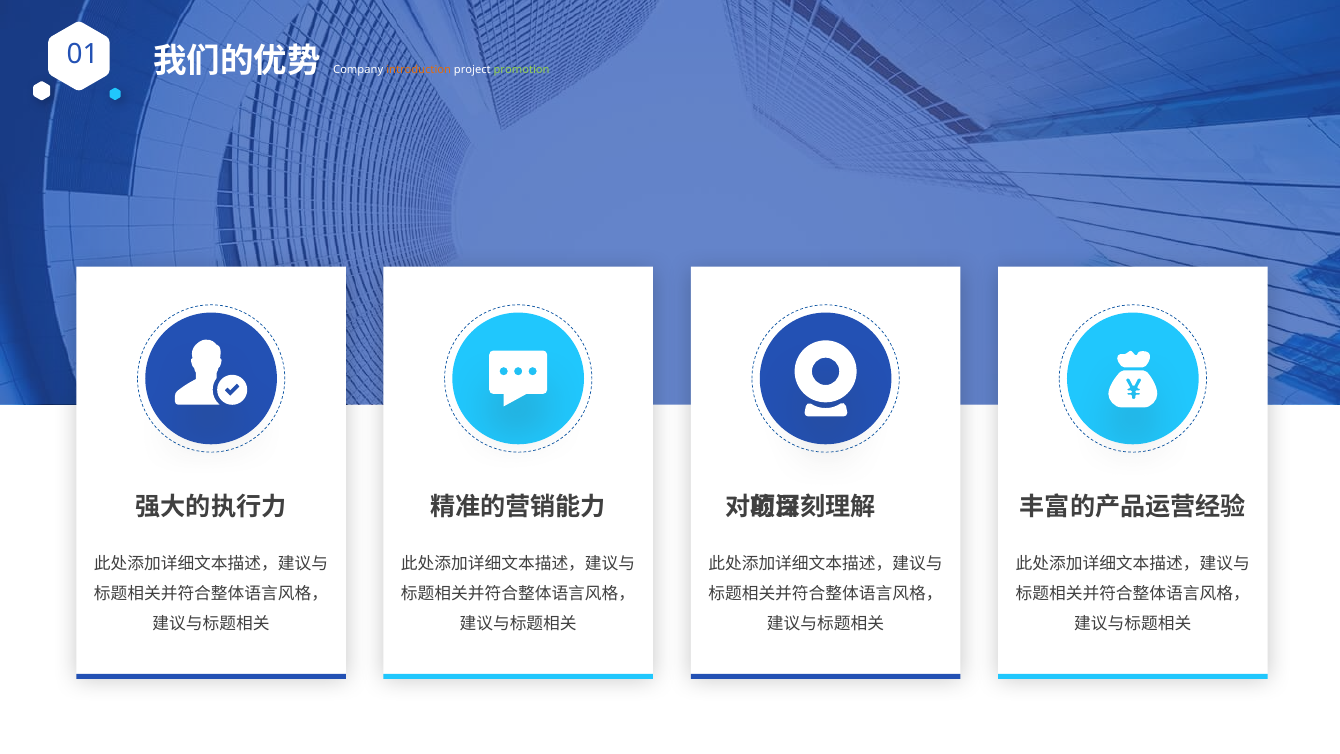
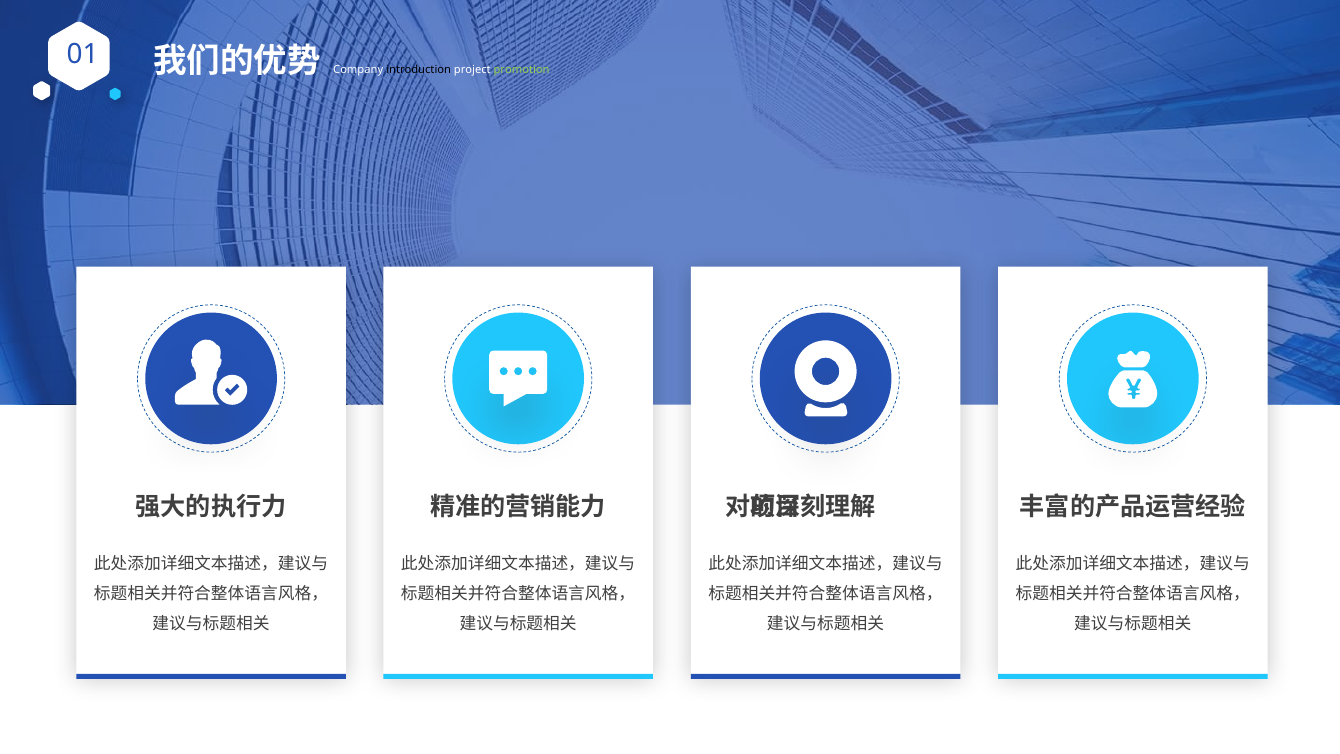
introduction colour: orange -> black
